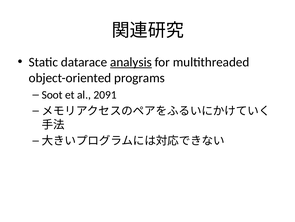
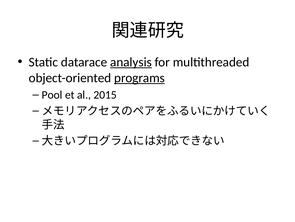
programs underline: none -> present
Soot: Soot -> Pool
2091: 2091 -> 2015
